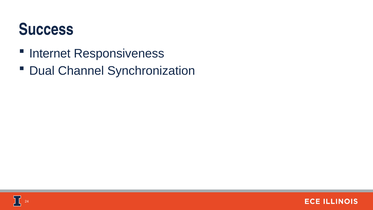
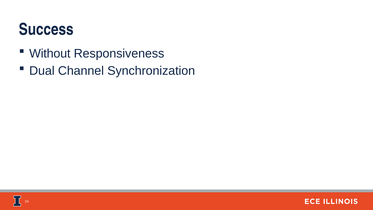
Internet: Internet -> Without
